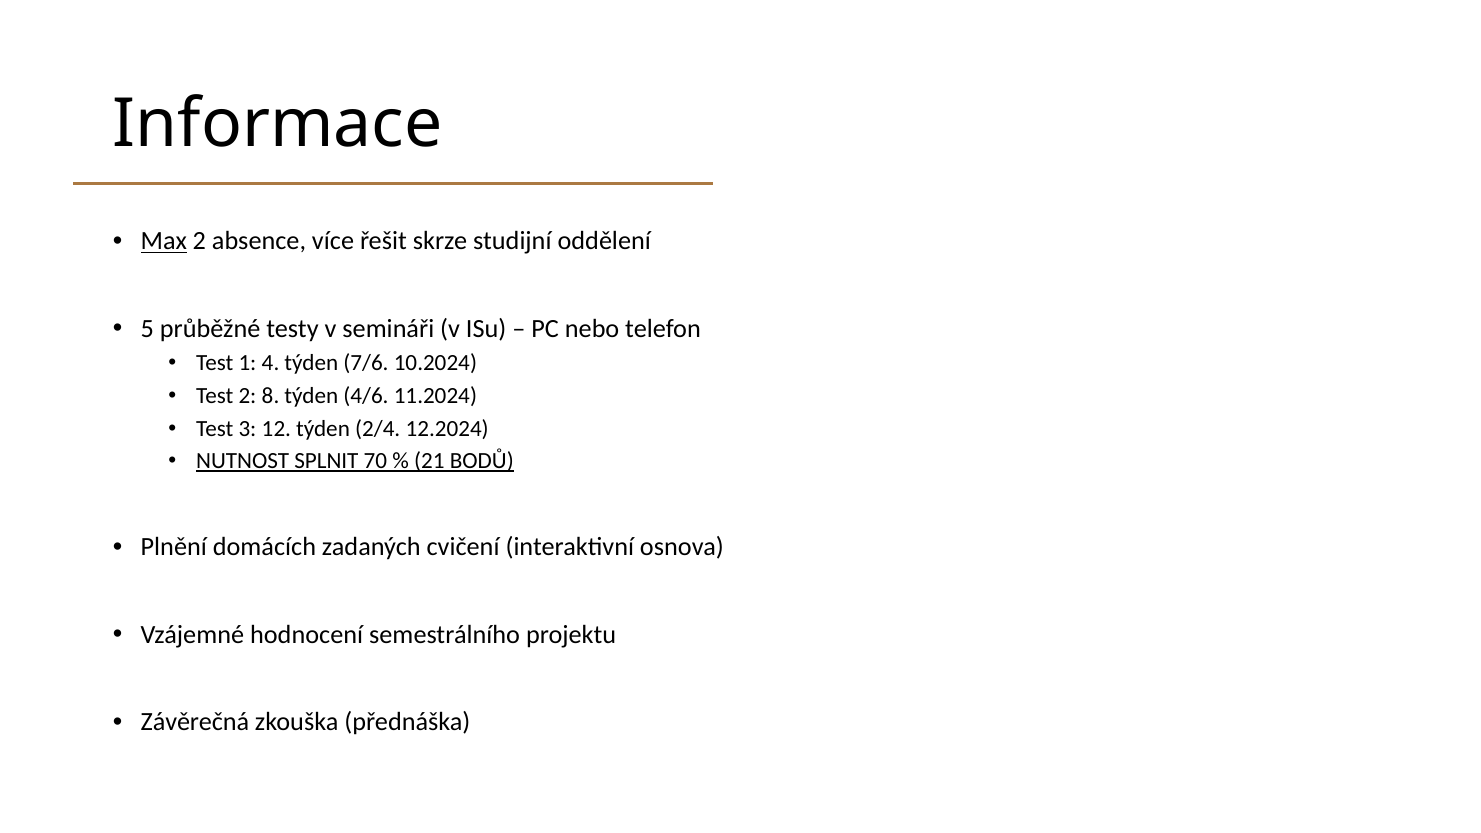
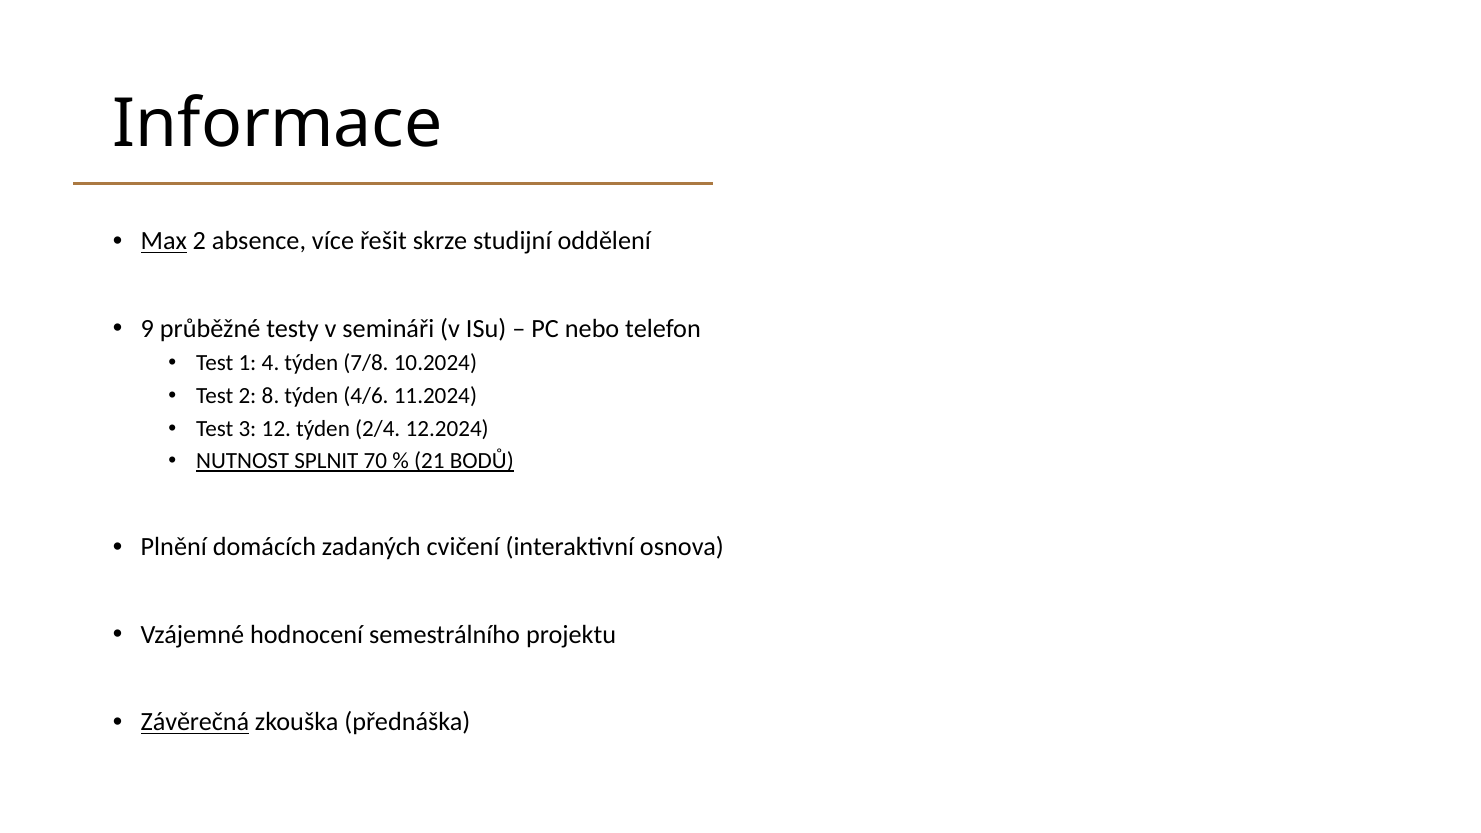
5: 5 -> 9
7/6: 7/6 -> 7/8
Závěrečná underline: none -> present
